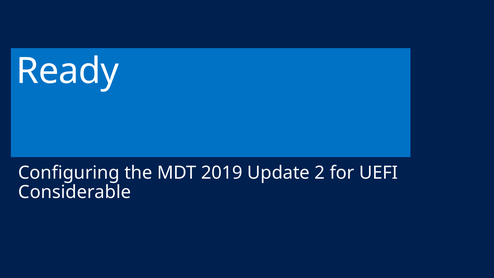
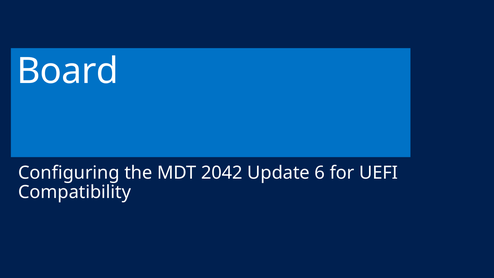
Ready: Ready -> Board
2019: 2019 -> 2042
2: 2 -> 6
Considerable: Considerable -> Compatibility
